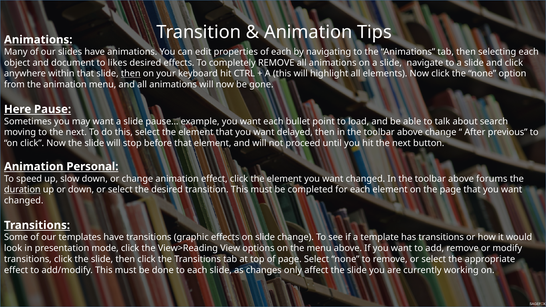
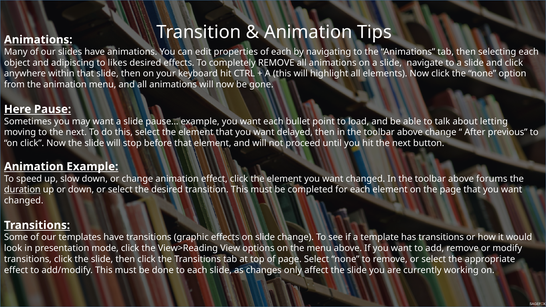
document: document -> adipiscing
then at (131, 74) underline: present -> none
search: search -> letting
Animation Personal: Personal -> Example
